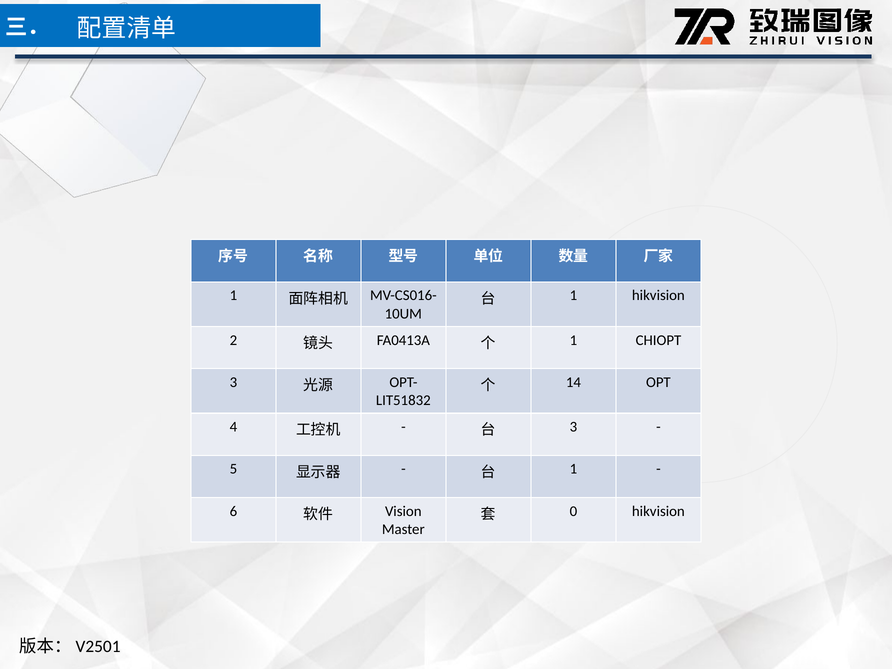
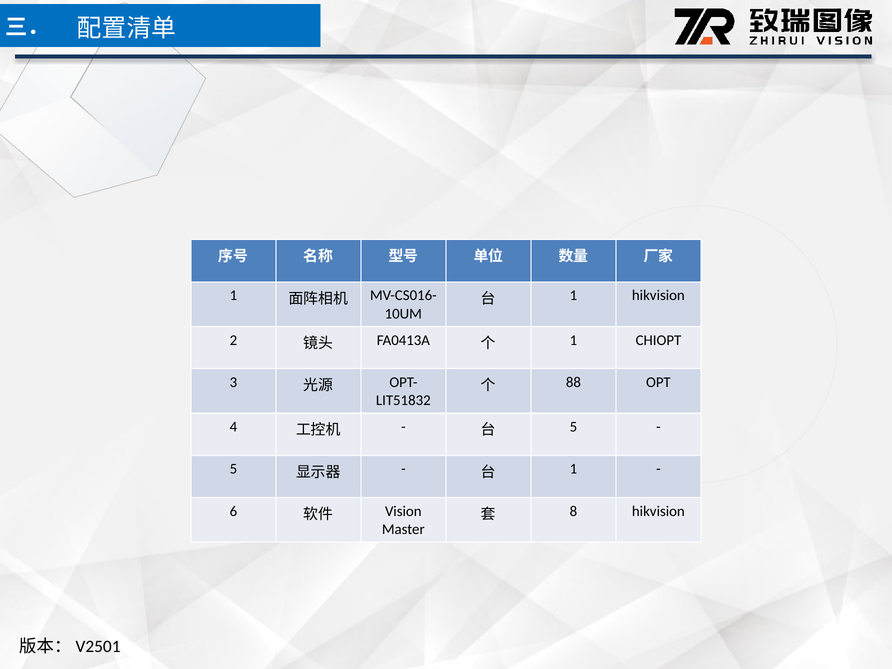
14: 14 -> 88
3 at (573, 427): 3 -> 5
0: 0 -> 8
